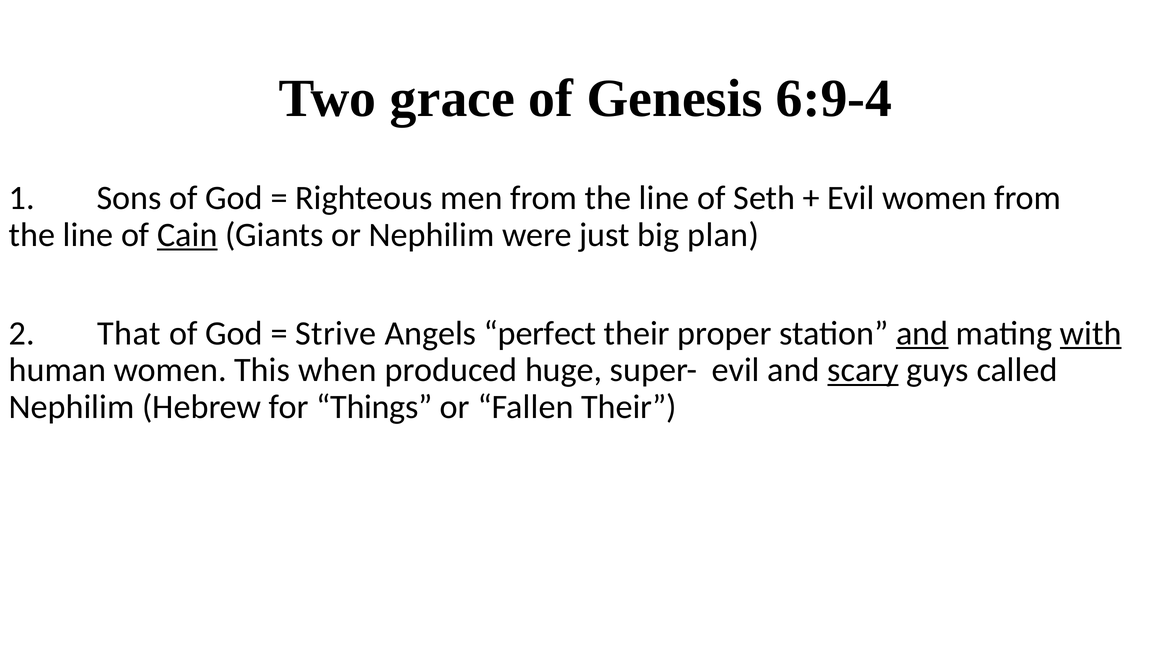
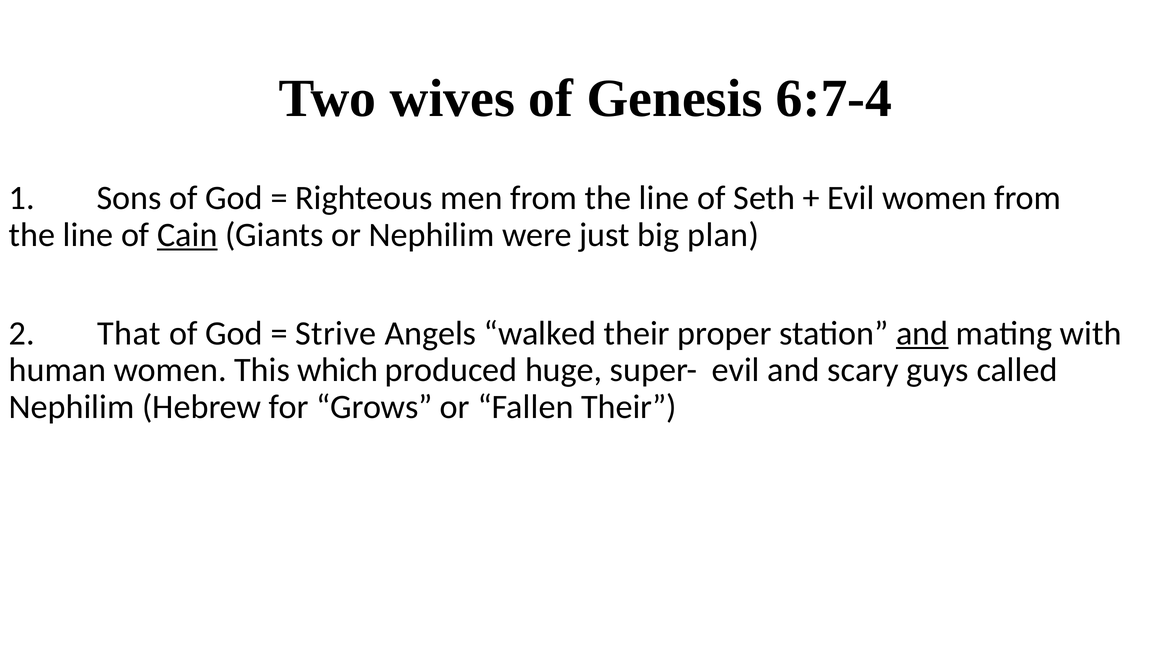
grace: grace -> wives
6:9-4: 6:9-4 -> 6:7-4
perfect: perfect -> walked
with underline: present -> none
when: when -> which
scary underline: present -> none
Things: Things -> Grows
